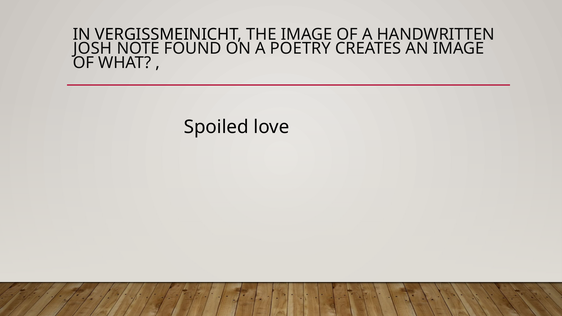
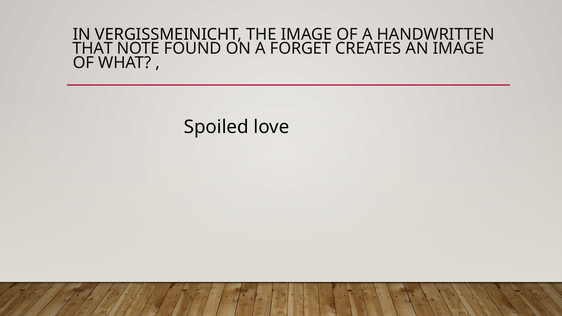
JOSH: JOSH -> THAT
POETRY: POETRY -> FORGET
